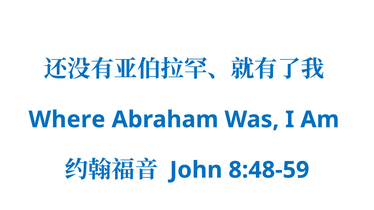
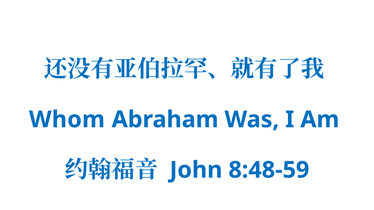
Where: Where -> Whom
